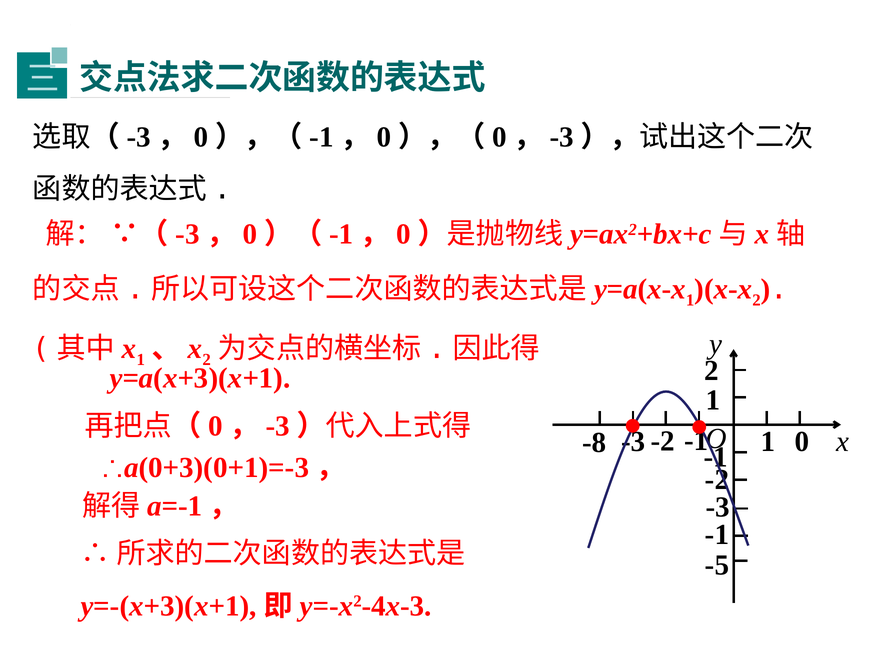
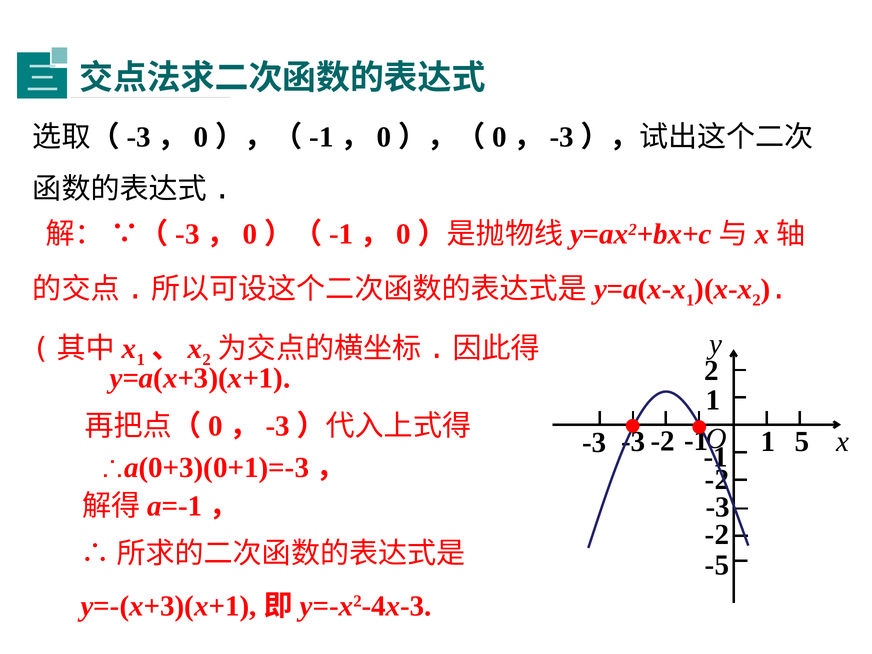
0: 0 -> 5
-8 at (594, 443): -8 -> -3
-1 at (717, 535): -1 -> -2
